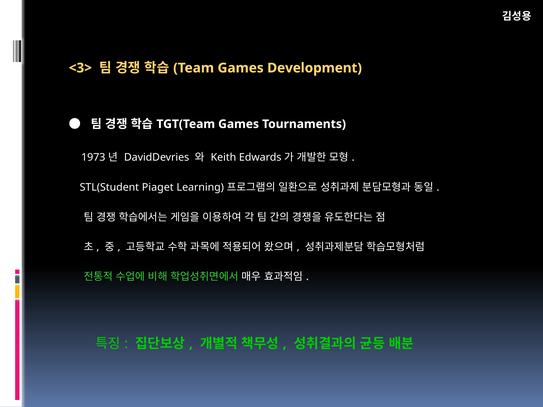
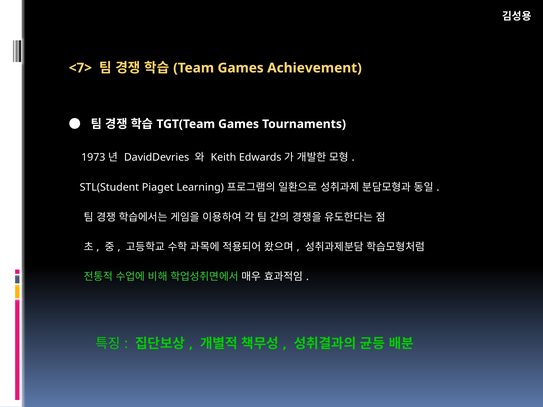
<3>: <3> -> <7>
Development: Development -> Achievement
